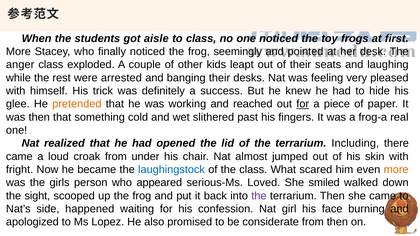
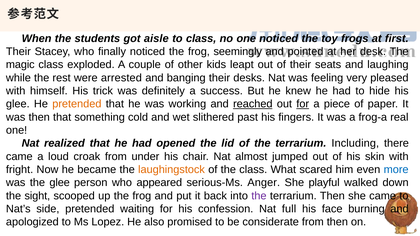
More at (18, 52): More -> Their
anger: anger -> magic
reached underline: none -> present
laughingstock colour: blue -> orange
more at (396, 170) colour: orange -> blue
the girls: girls -> glee
Loved: Loved -> Anger
smiled: smiled -> playful
side happened: happened -> pretended
girl: girl -> full
